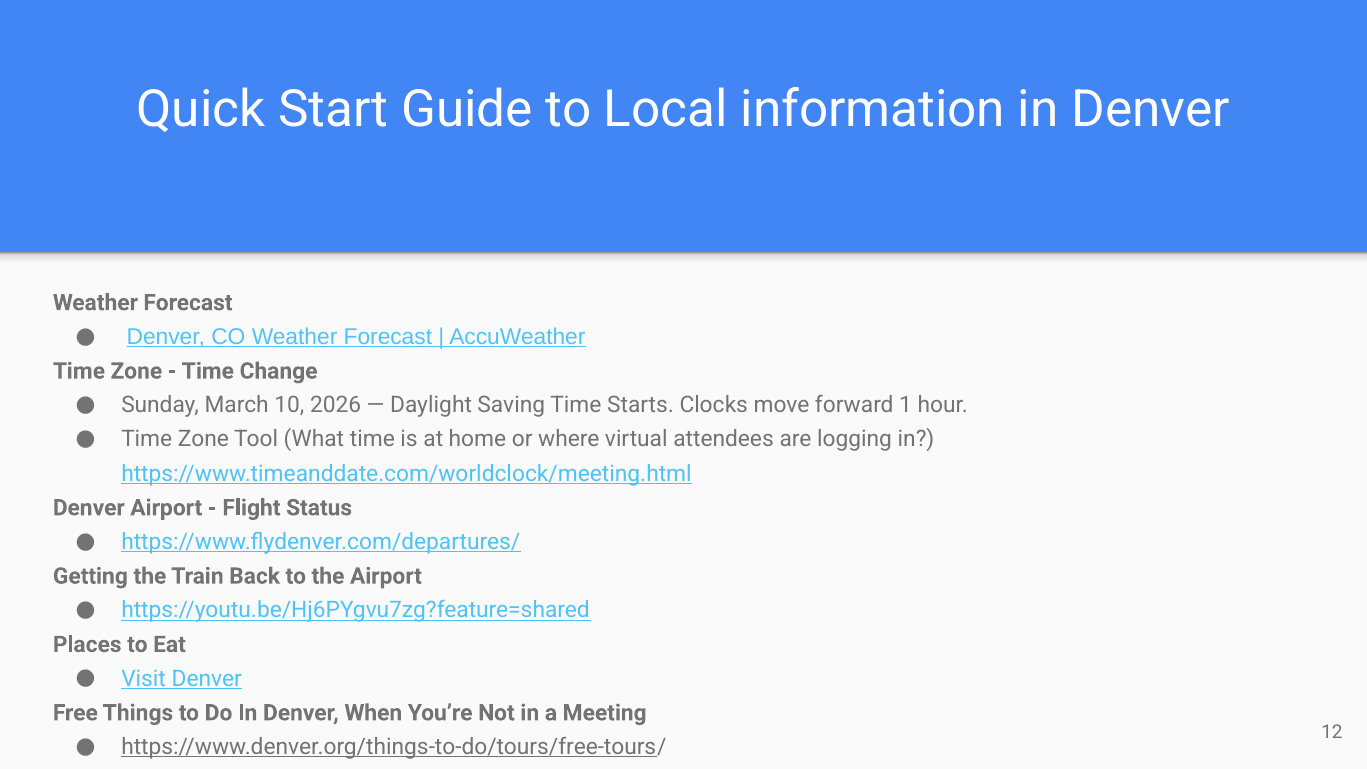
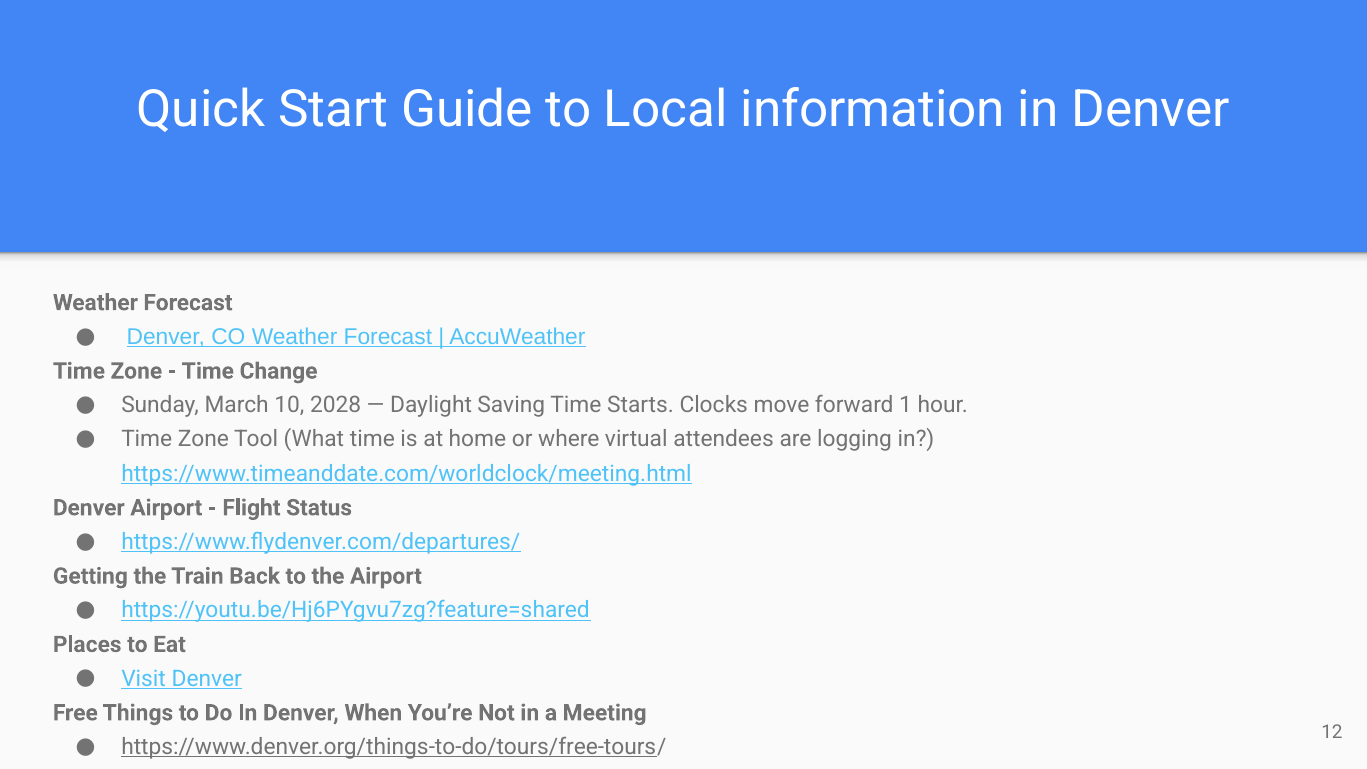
2026: 2026 -> 2028
